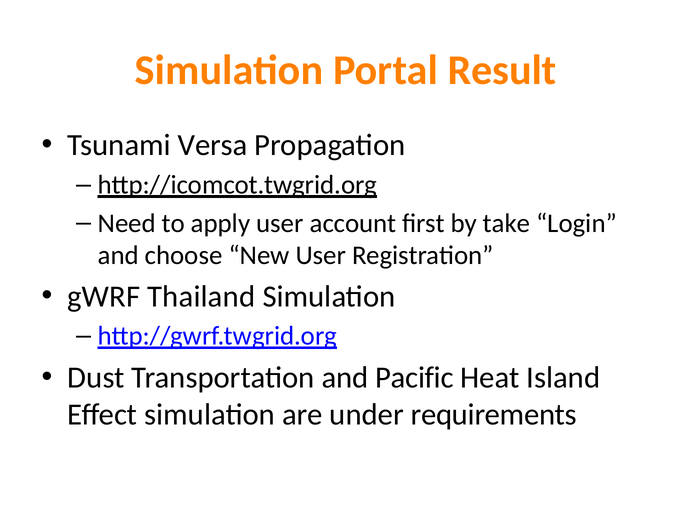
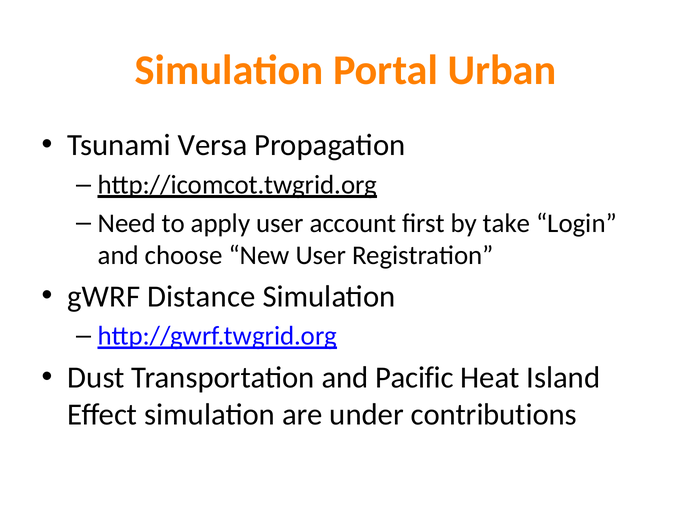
Result: Result -> Urban
Thailand: Thailand -> Distance
requirements: requirements -> contributions
